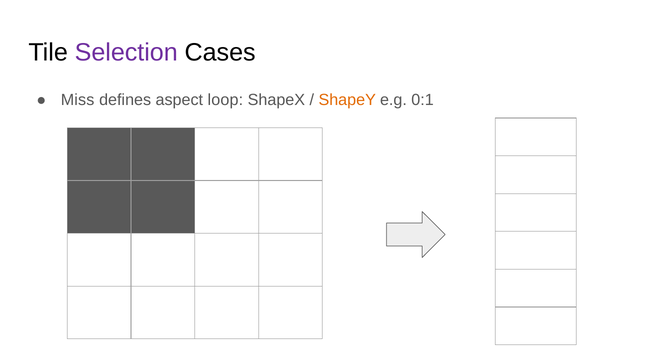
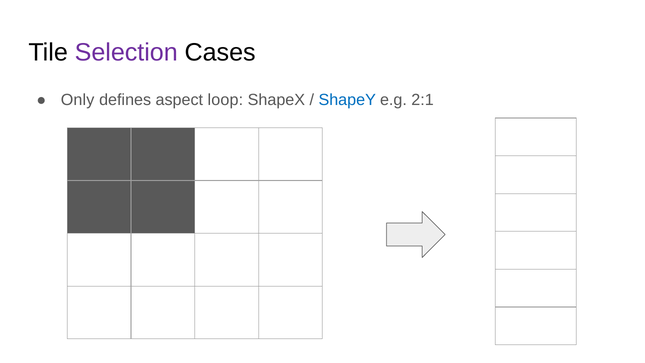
Miss: Miss -> Only
ShapeY colour: orange -> blue
0:1: 0:1 -> 2:1
